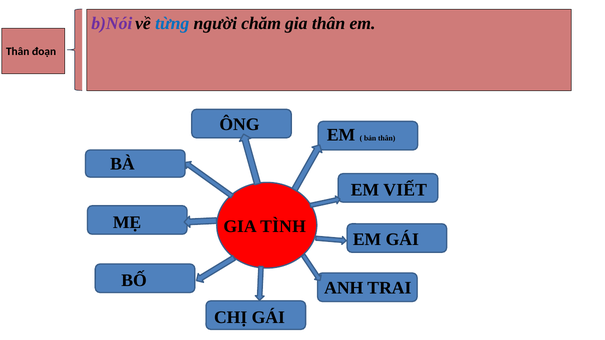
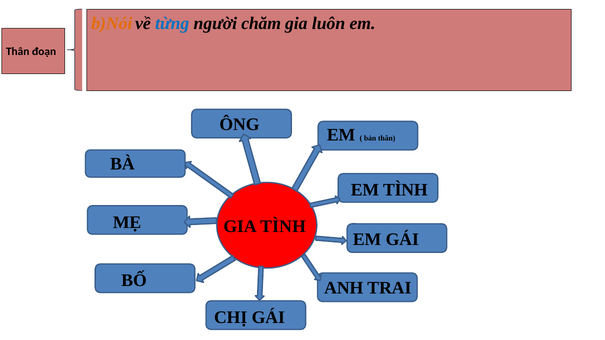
b)Nói colour: purple -> orange
gia thân: thân -> luôn
EM VIẾT: VIẾT -> TÌNH
